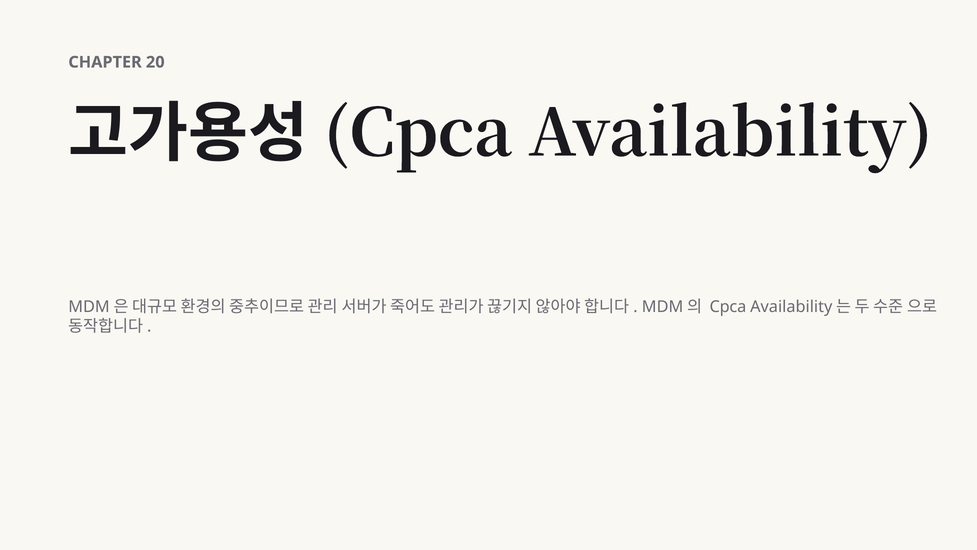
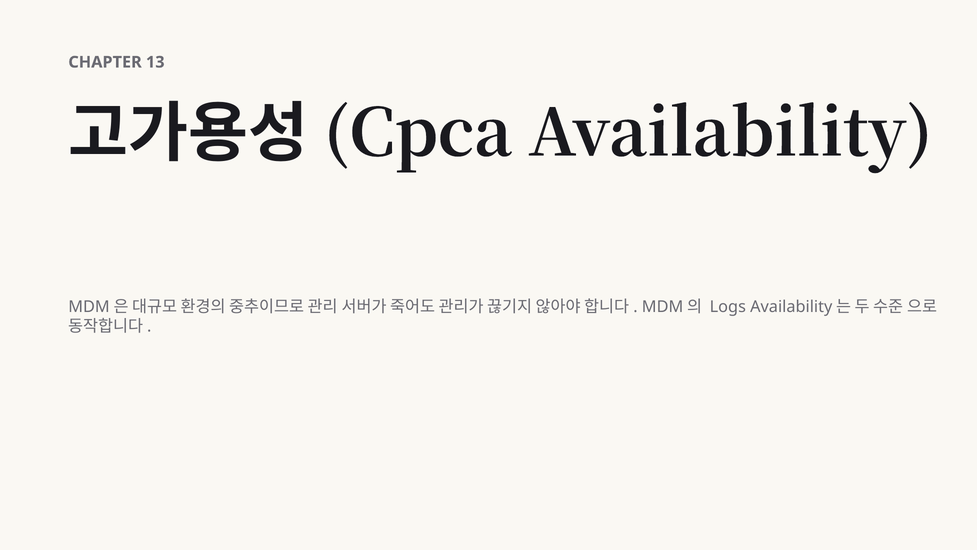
20: 20 -> 13
Cpca at (728, 306): Cpca -> Logs
